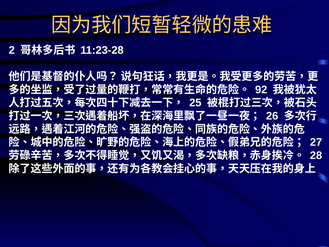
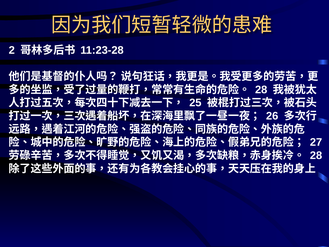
92 at (261, 90): 92 -> 28
